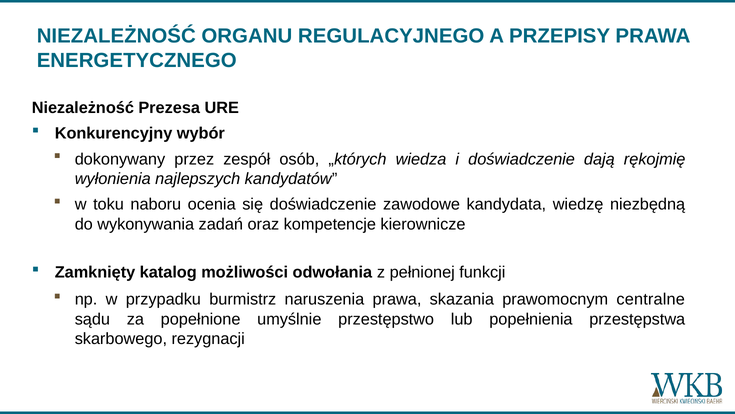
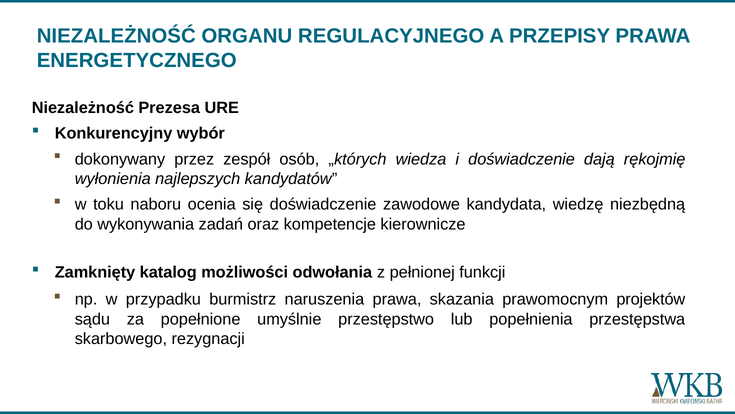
centralne: centralne -> projektów
